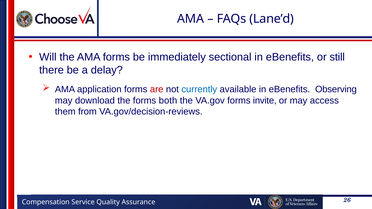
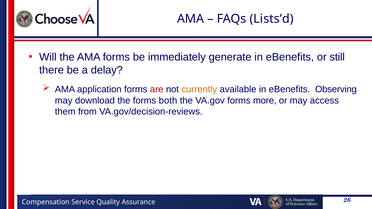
Lane’d: Lane’d -> Lists’d
sectional: sectional -> generate
currently colour: blue -> orange
invite: invite -> more
